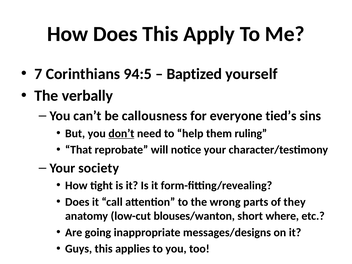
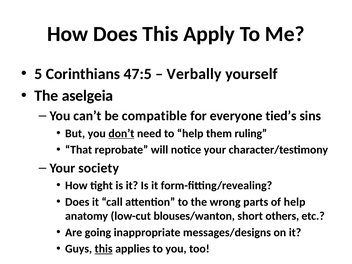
7: 7 -> 5
94:5: 94:5 -> 47:5
Baptized: Baptized -> Verbally
verbally: verbally -> aselgeia
callousness: callousness -> compatible
of they: they -> help
where: where -> others
this at (104, 249) underline: none -> present
